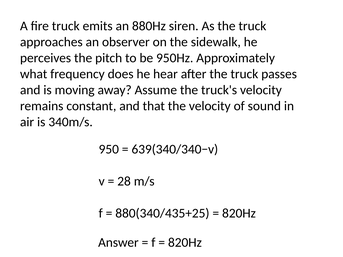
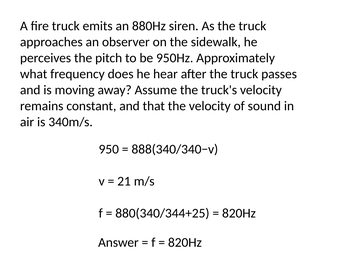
639(340/340−v: 639(340/340−v -> 888(340/340−v
28: 28 -> 21
880(340/435+25: 880(340/435+25 -> 880(340/344+25
